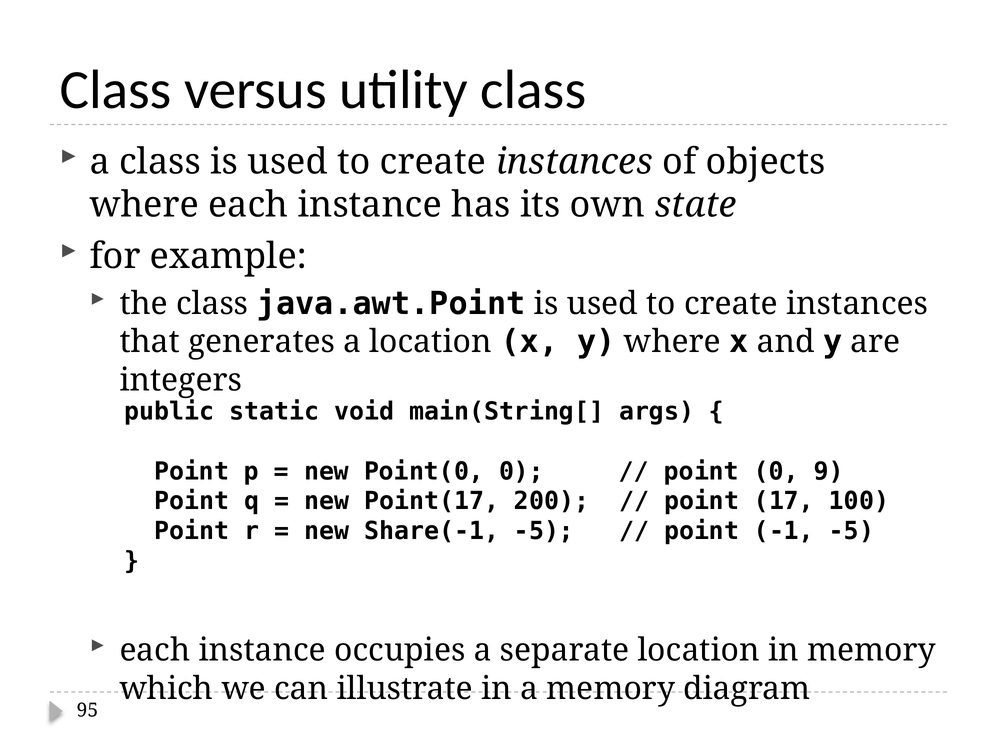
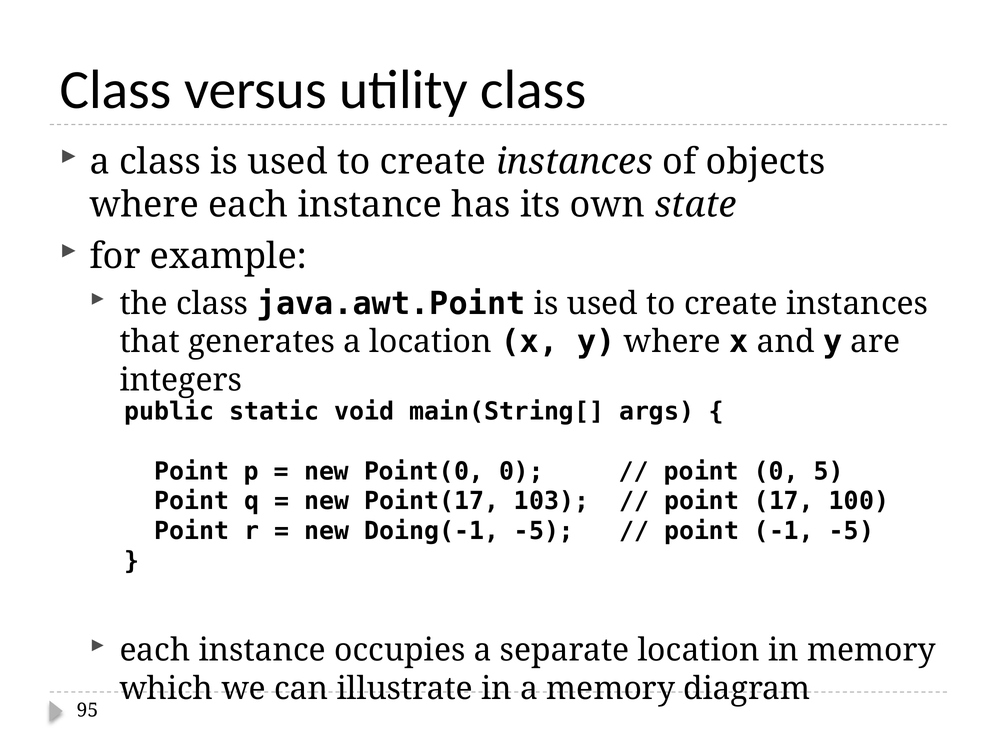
9: 9 -> 5
200: 200 -> 103
Share(-1: Share(-1 -> Doing(-1
